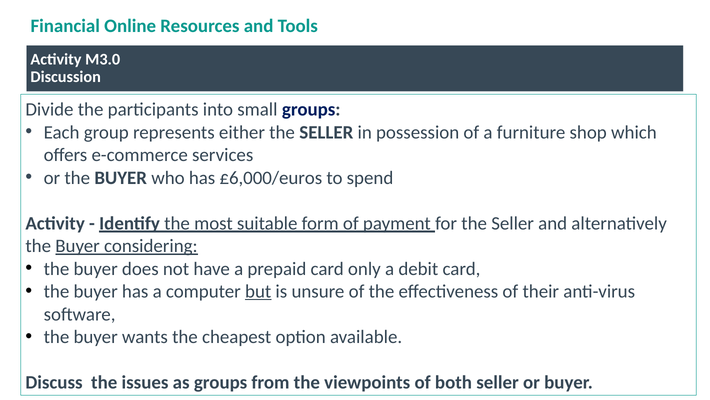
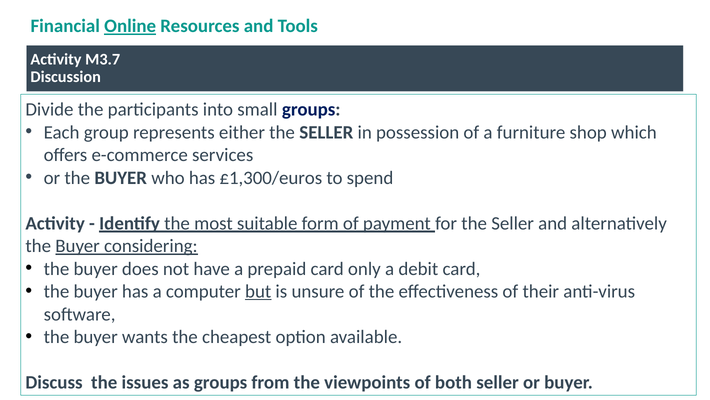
Online underline: none -> present
M3.0: M3.0 -> M3.7
£6,000/euros: £6,000/euros -> £1,300/euros
